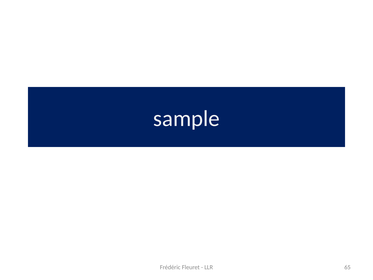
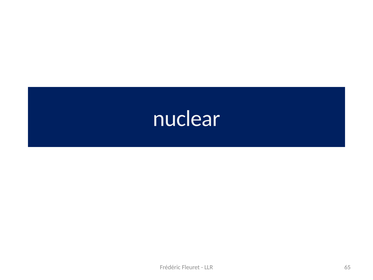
sample: sample -> nuclear
